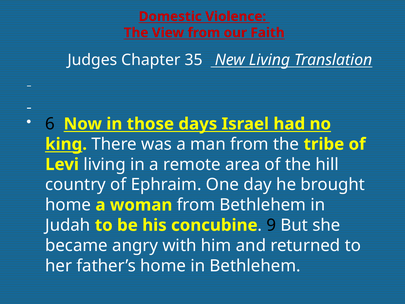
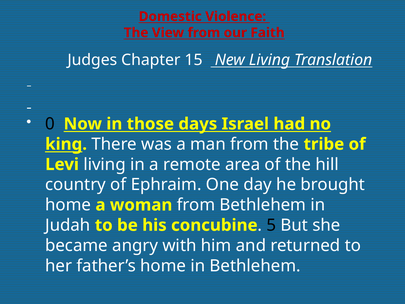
35: 35 -> 15
6: 6 -> 0
9: 9 -> 5
